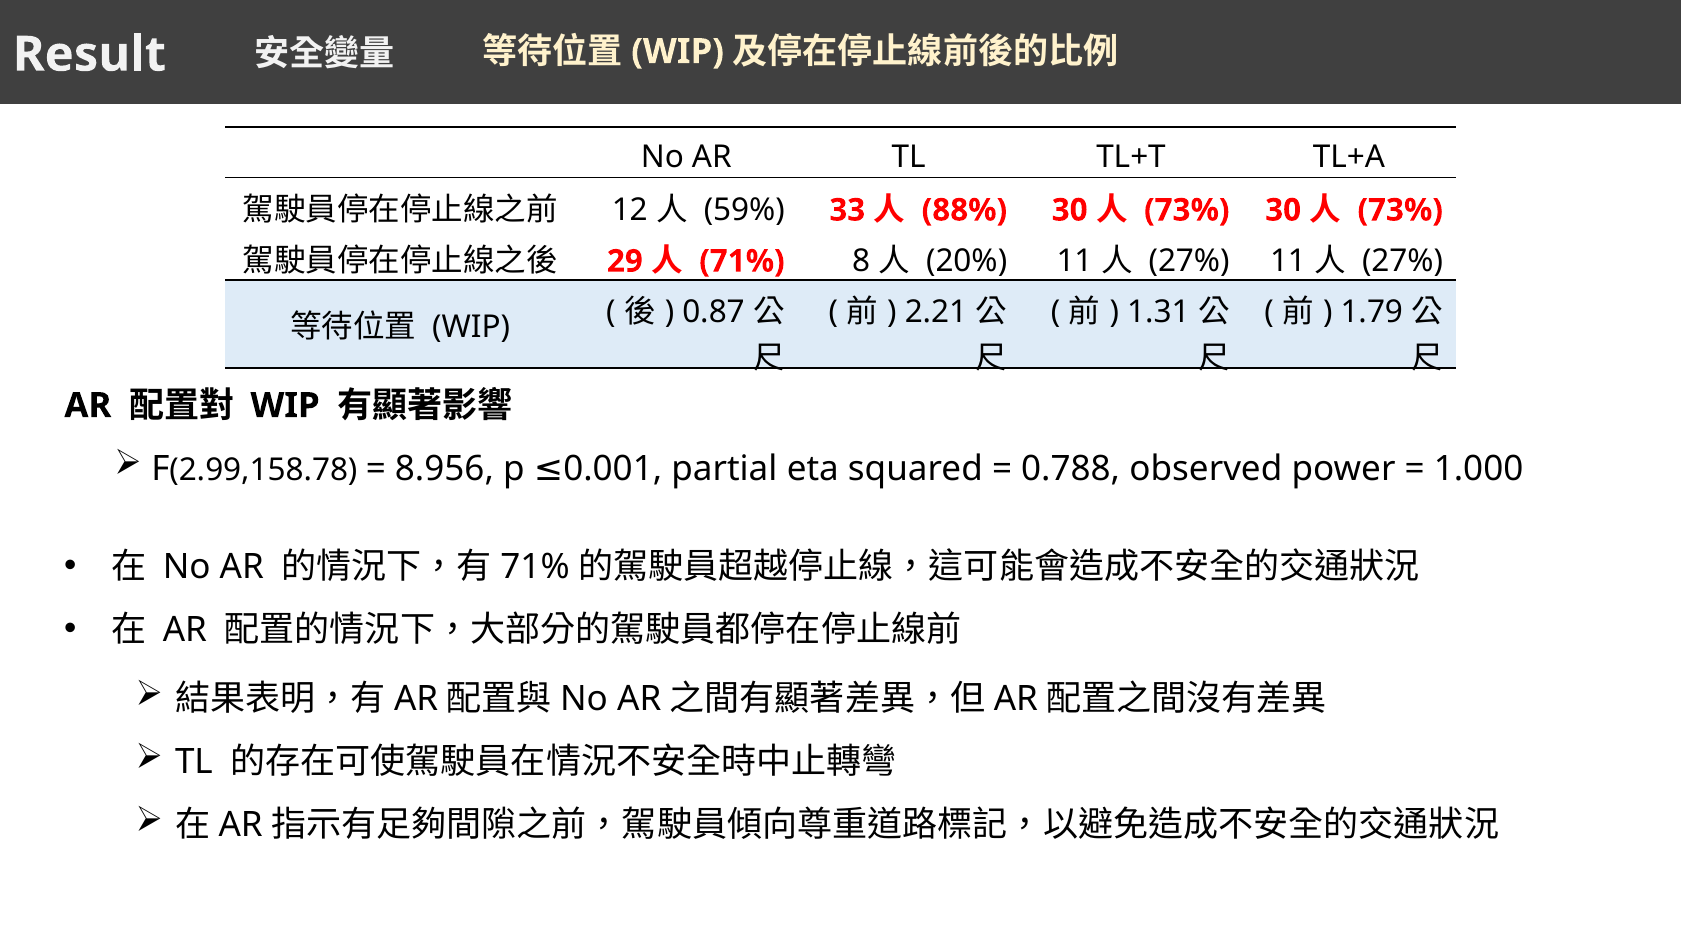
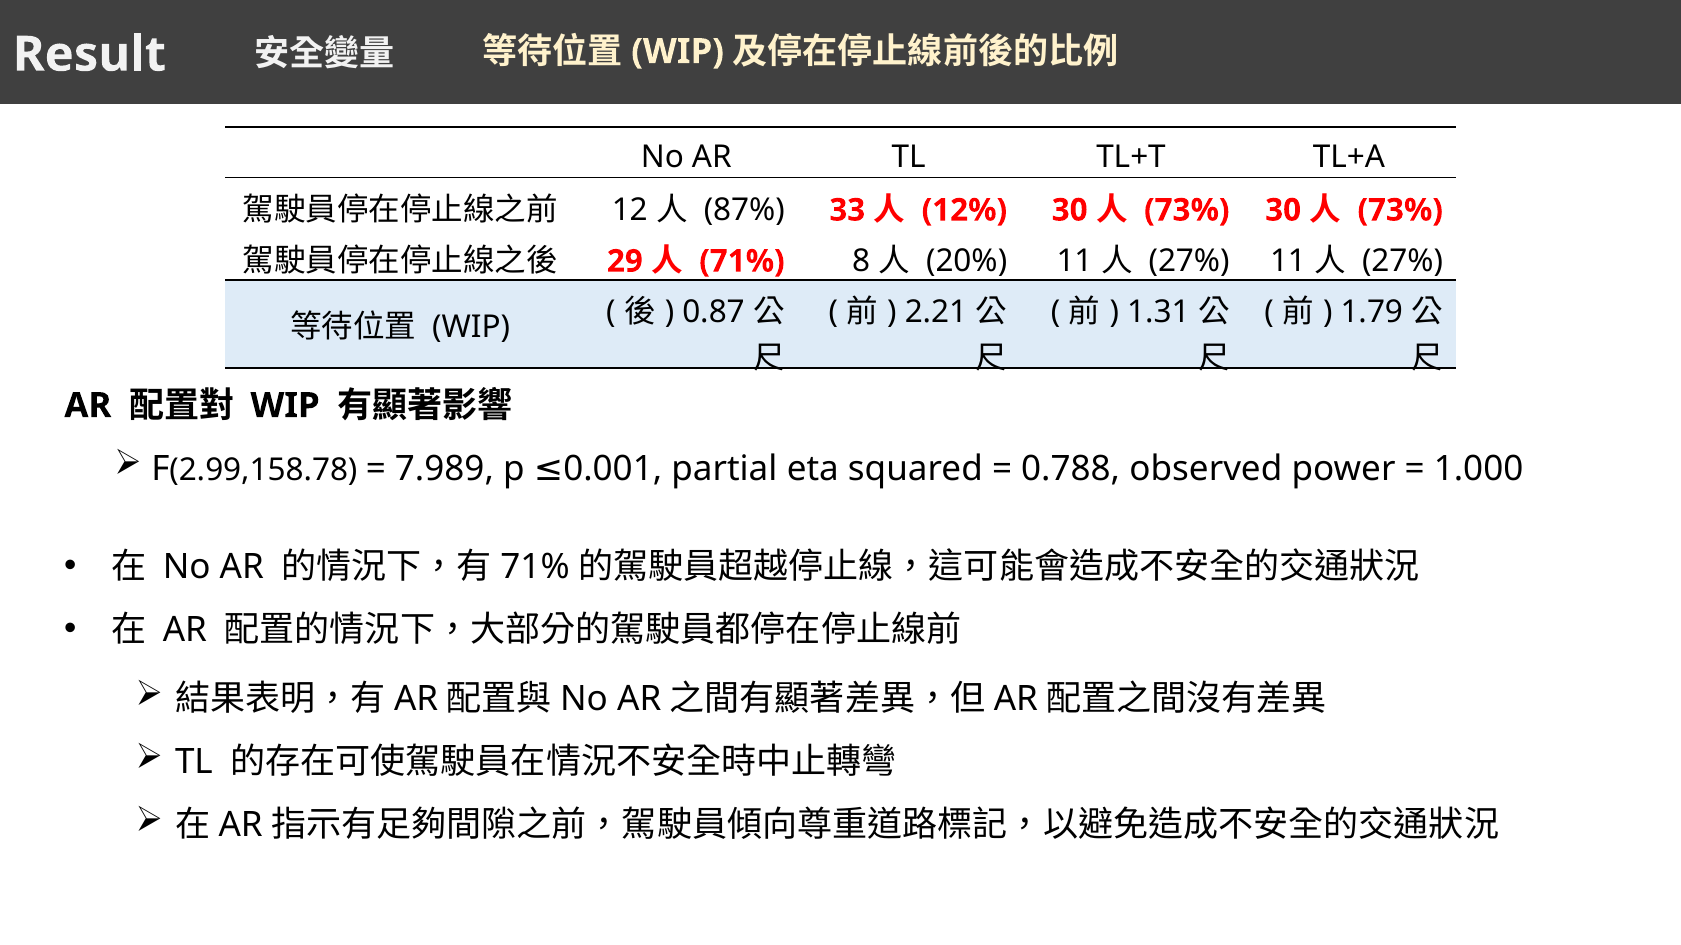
59%: 59% -> 87%
88%: 88% -> 12%
8.956: 8.956 -> 7.989
